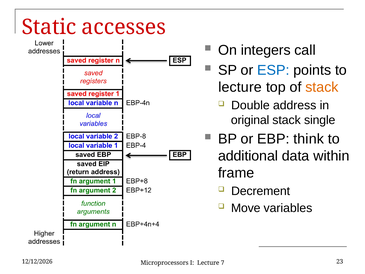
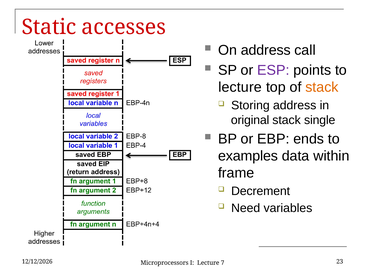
On integers: integers -> address
ESP colour: blue -> purple
Double: Double -> Storing
think: think -> ends
additional: additional -> examples
Move: Move -> Need
